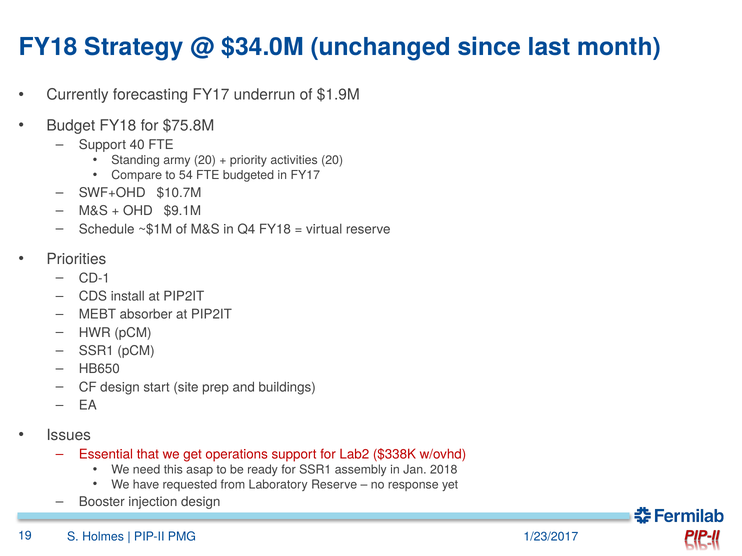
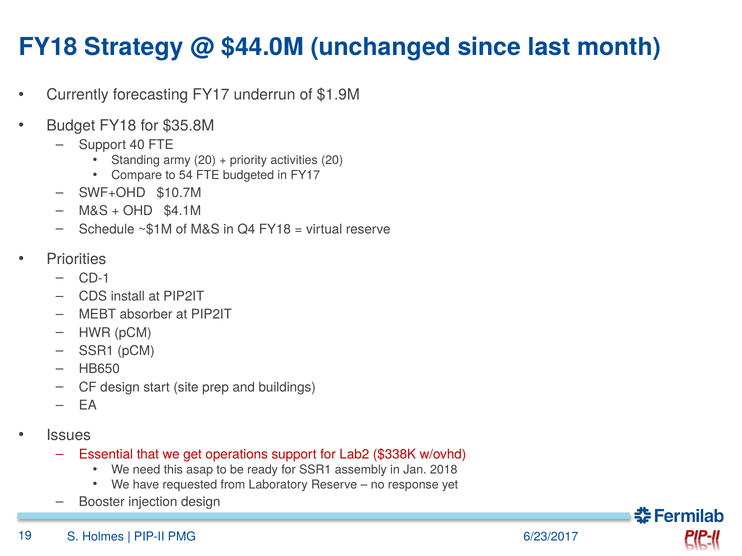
$34.0M: $34.0M -> $44.0M
$75.8M: $75.8M -> $35.8M
$9.1M: $9.1M -> $4.1M
1/23/2017: 1/23/2017 -> 6/23/2017
